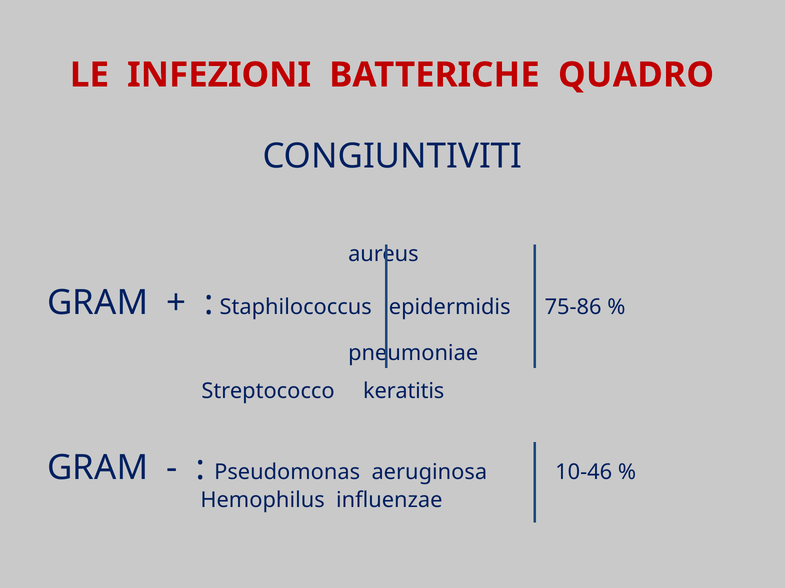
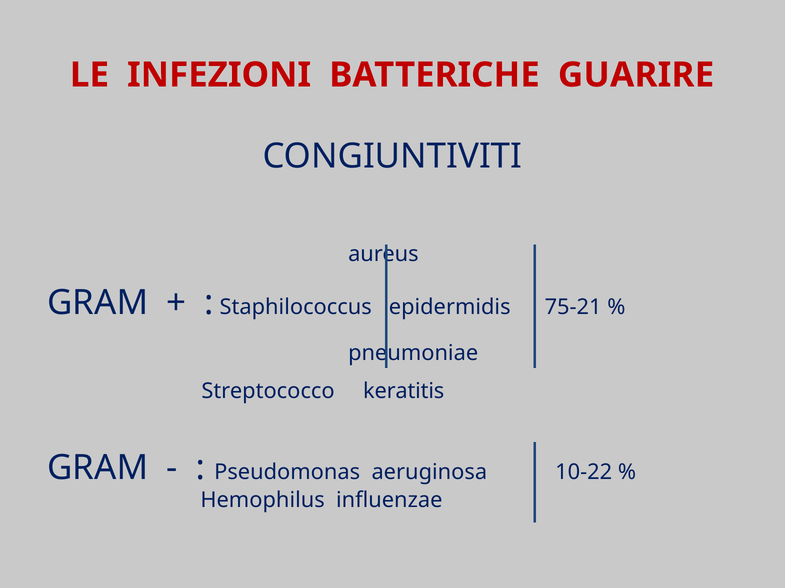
QUADRO: QUADRO -> GUARIRE
75-86: 75-86 -> 75-21
10-46: 10-46 -> 10-22
